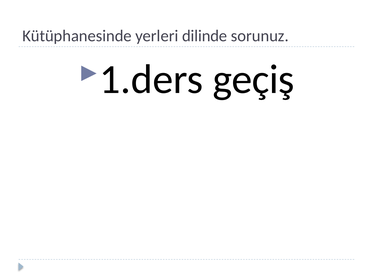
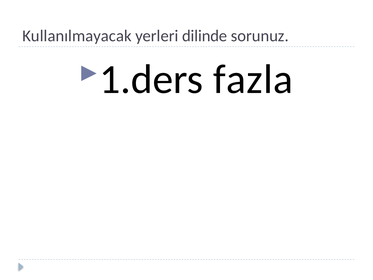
Kütüphanesinde: Kütüphanesinde -> Kullanılmayacak
geçiş: geçiş -> fazla
